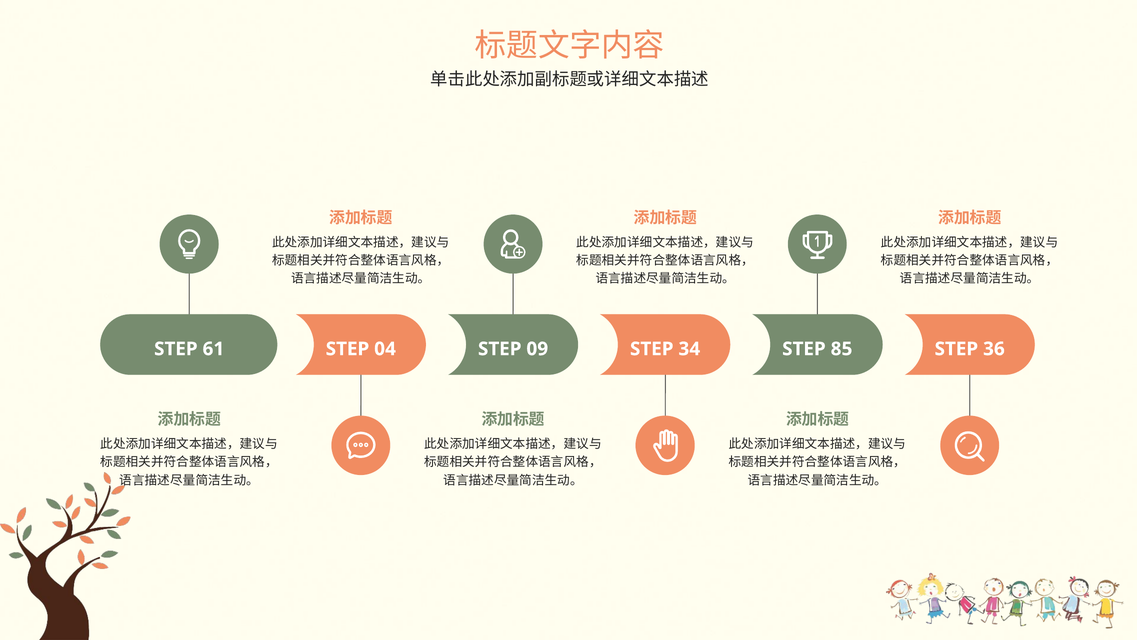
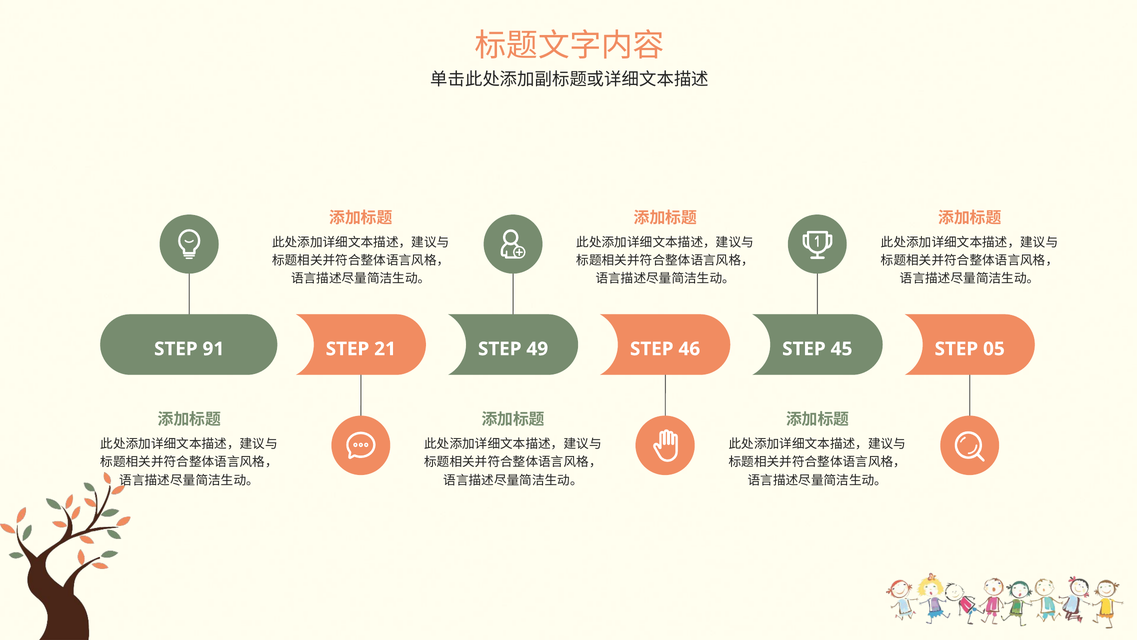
61: 61 -> 91
04: 04 -> 21
09: 09 -> 49
34: 34 -> 46
85: 85 -> 45
36: 36 -> 05
